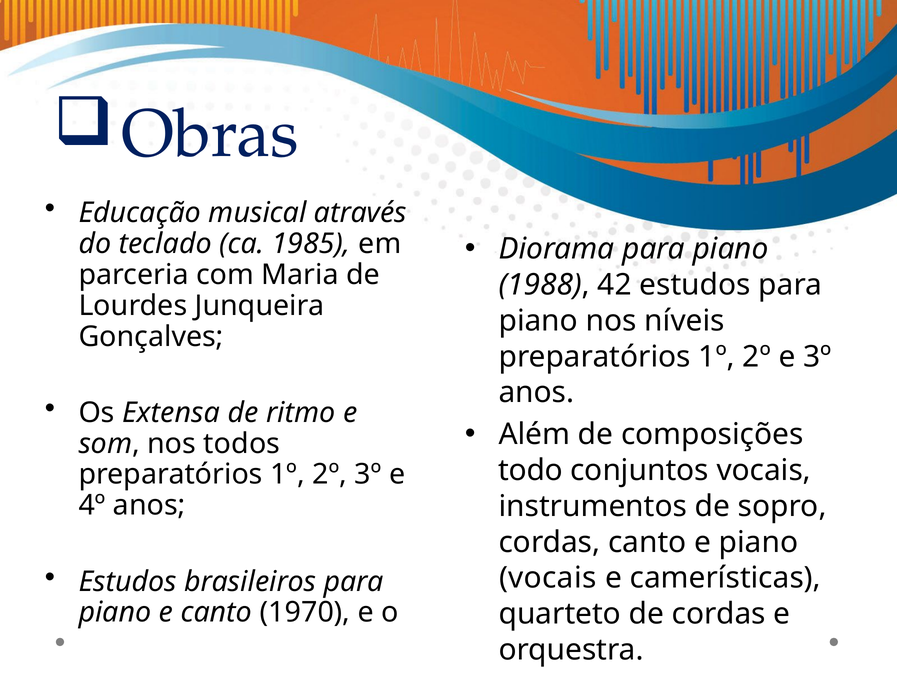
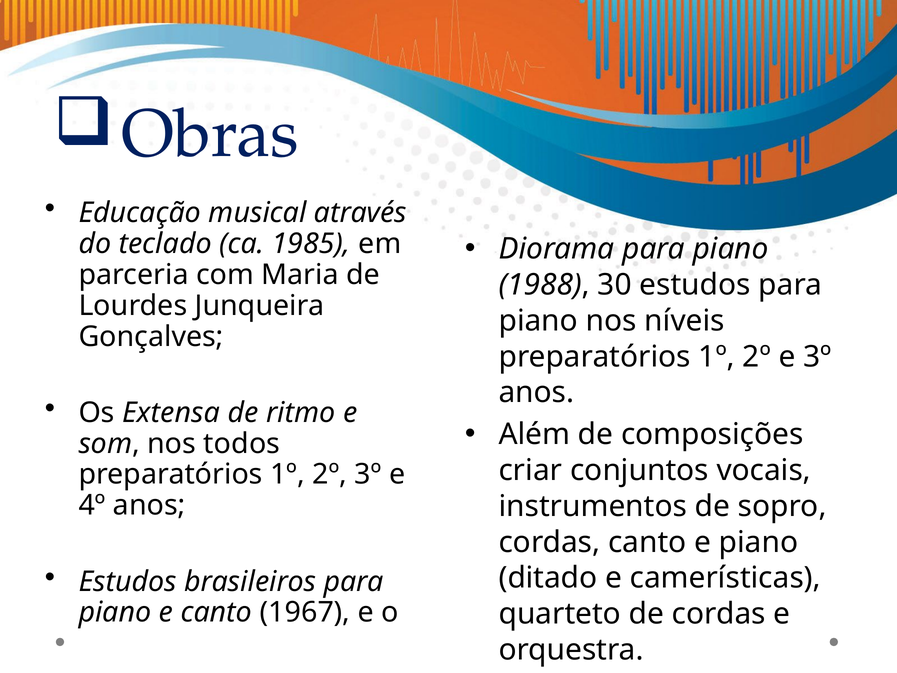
42: 42 -> 30
todo: todo -> criar
vocais at (548, 578): vocais -> ditado
1970: 1970 -> 1967
